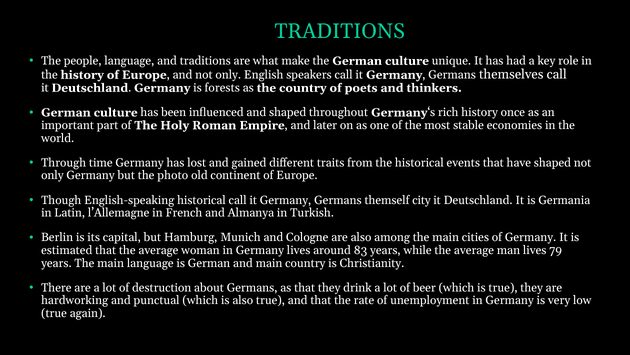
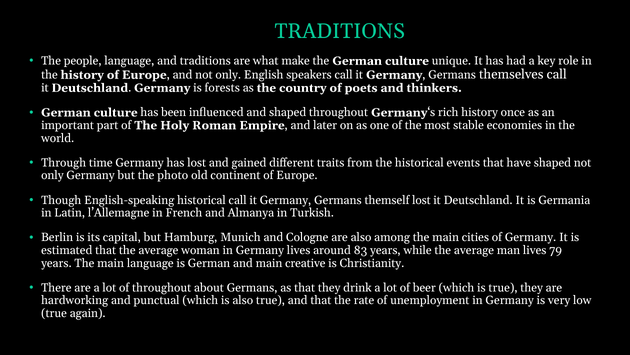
themself city: city -> lost
main country: country -> creative
of destruction: destruction -> throughout
